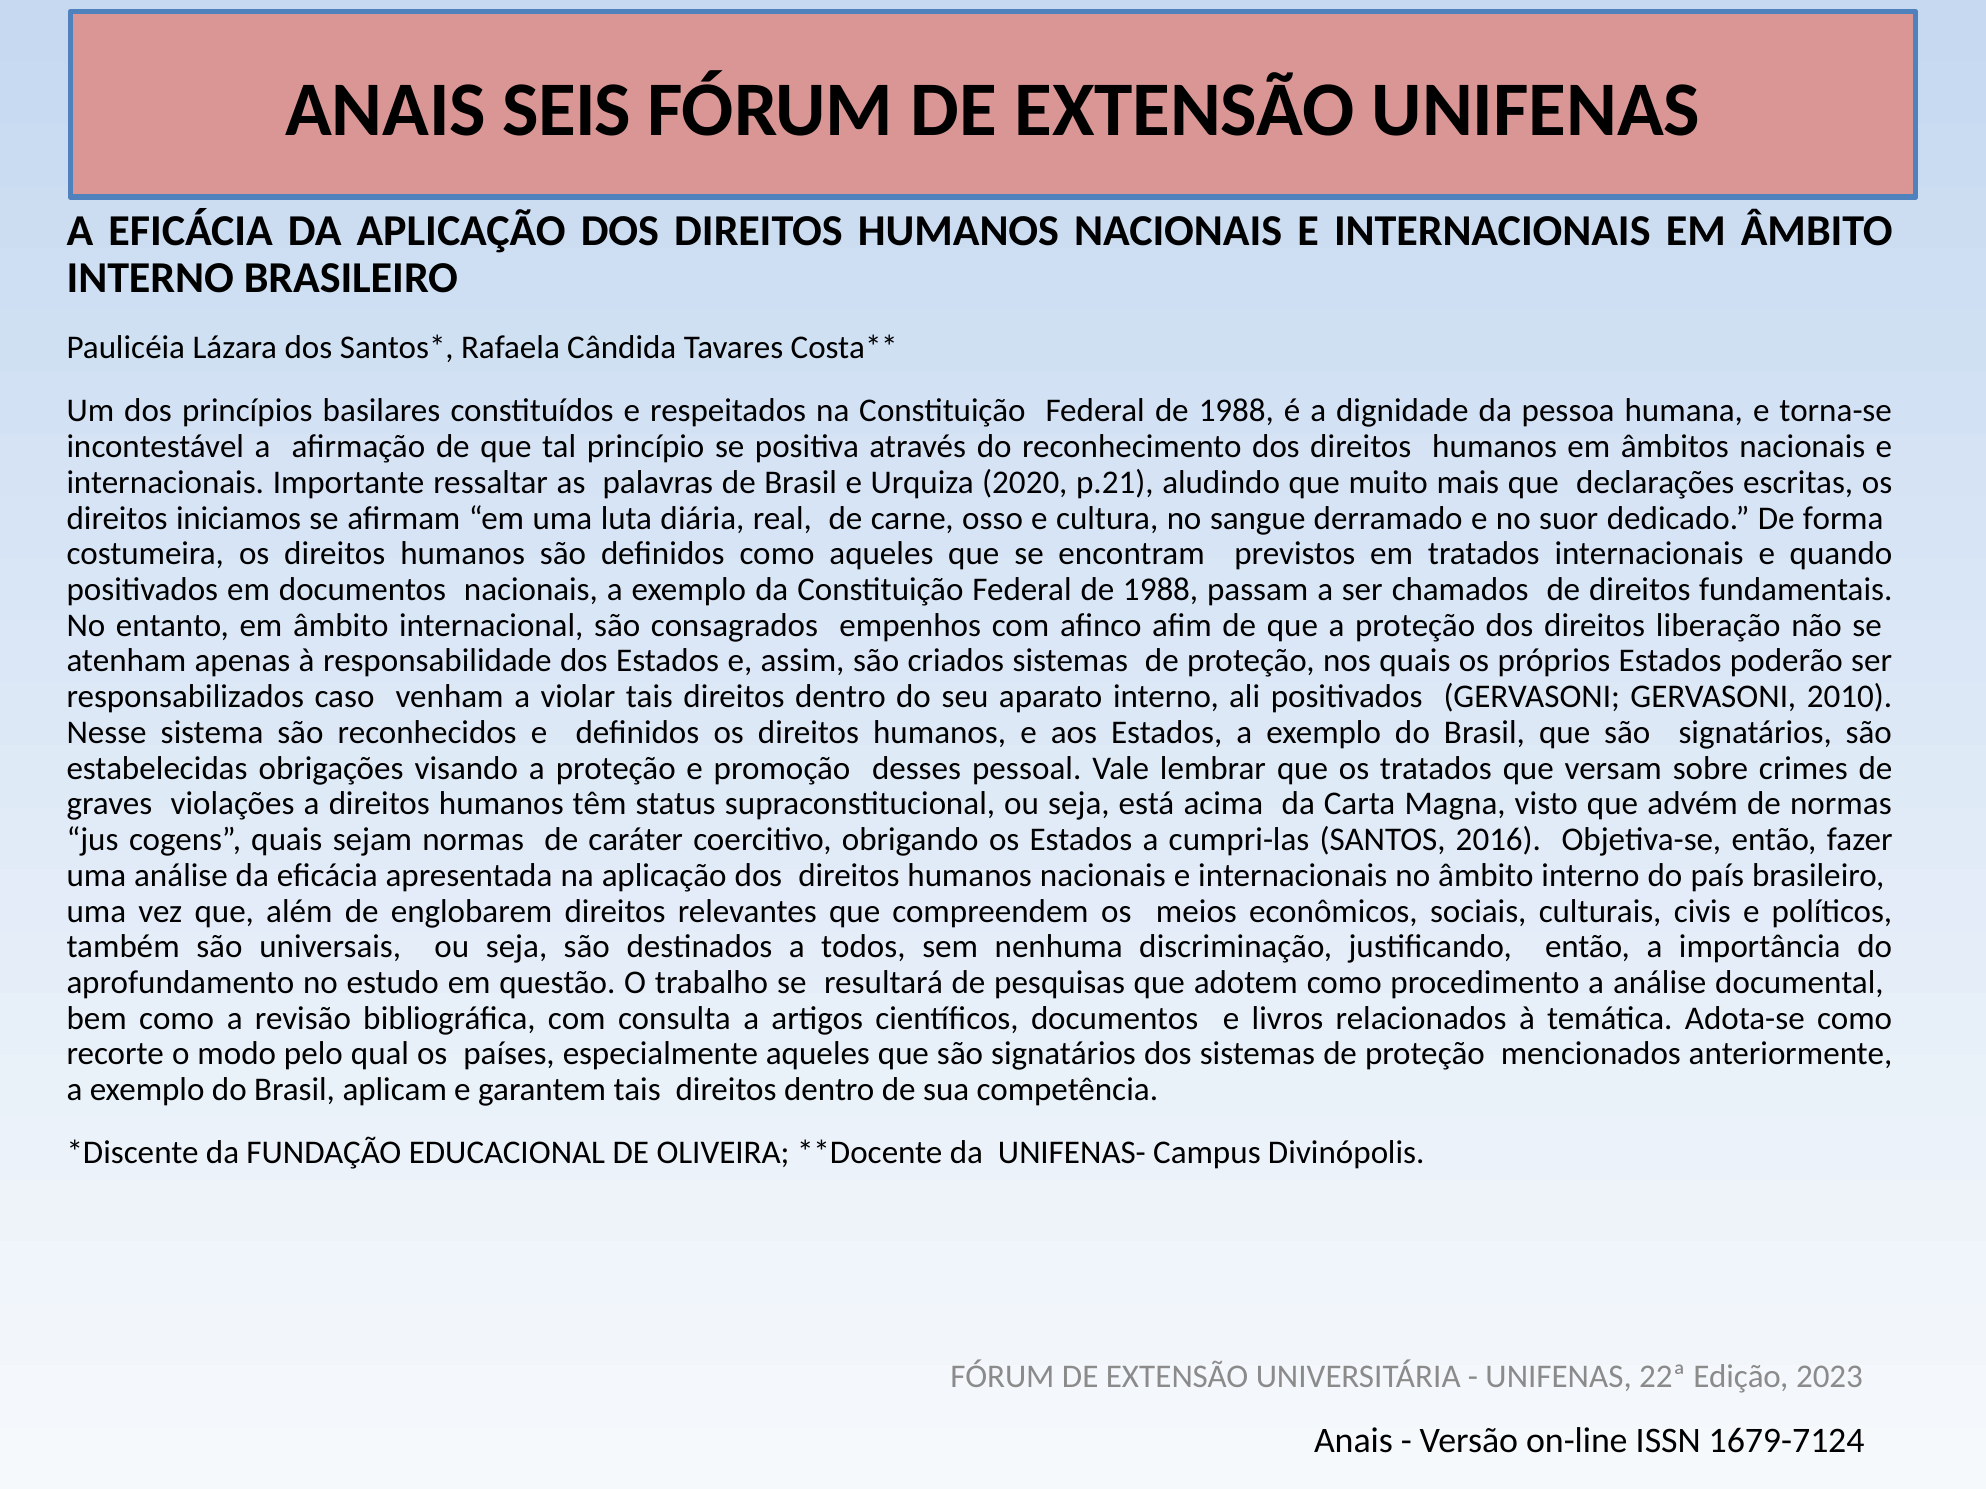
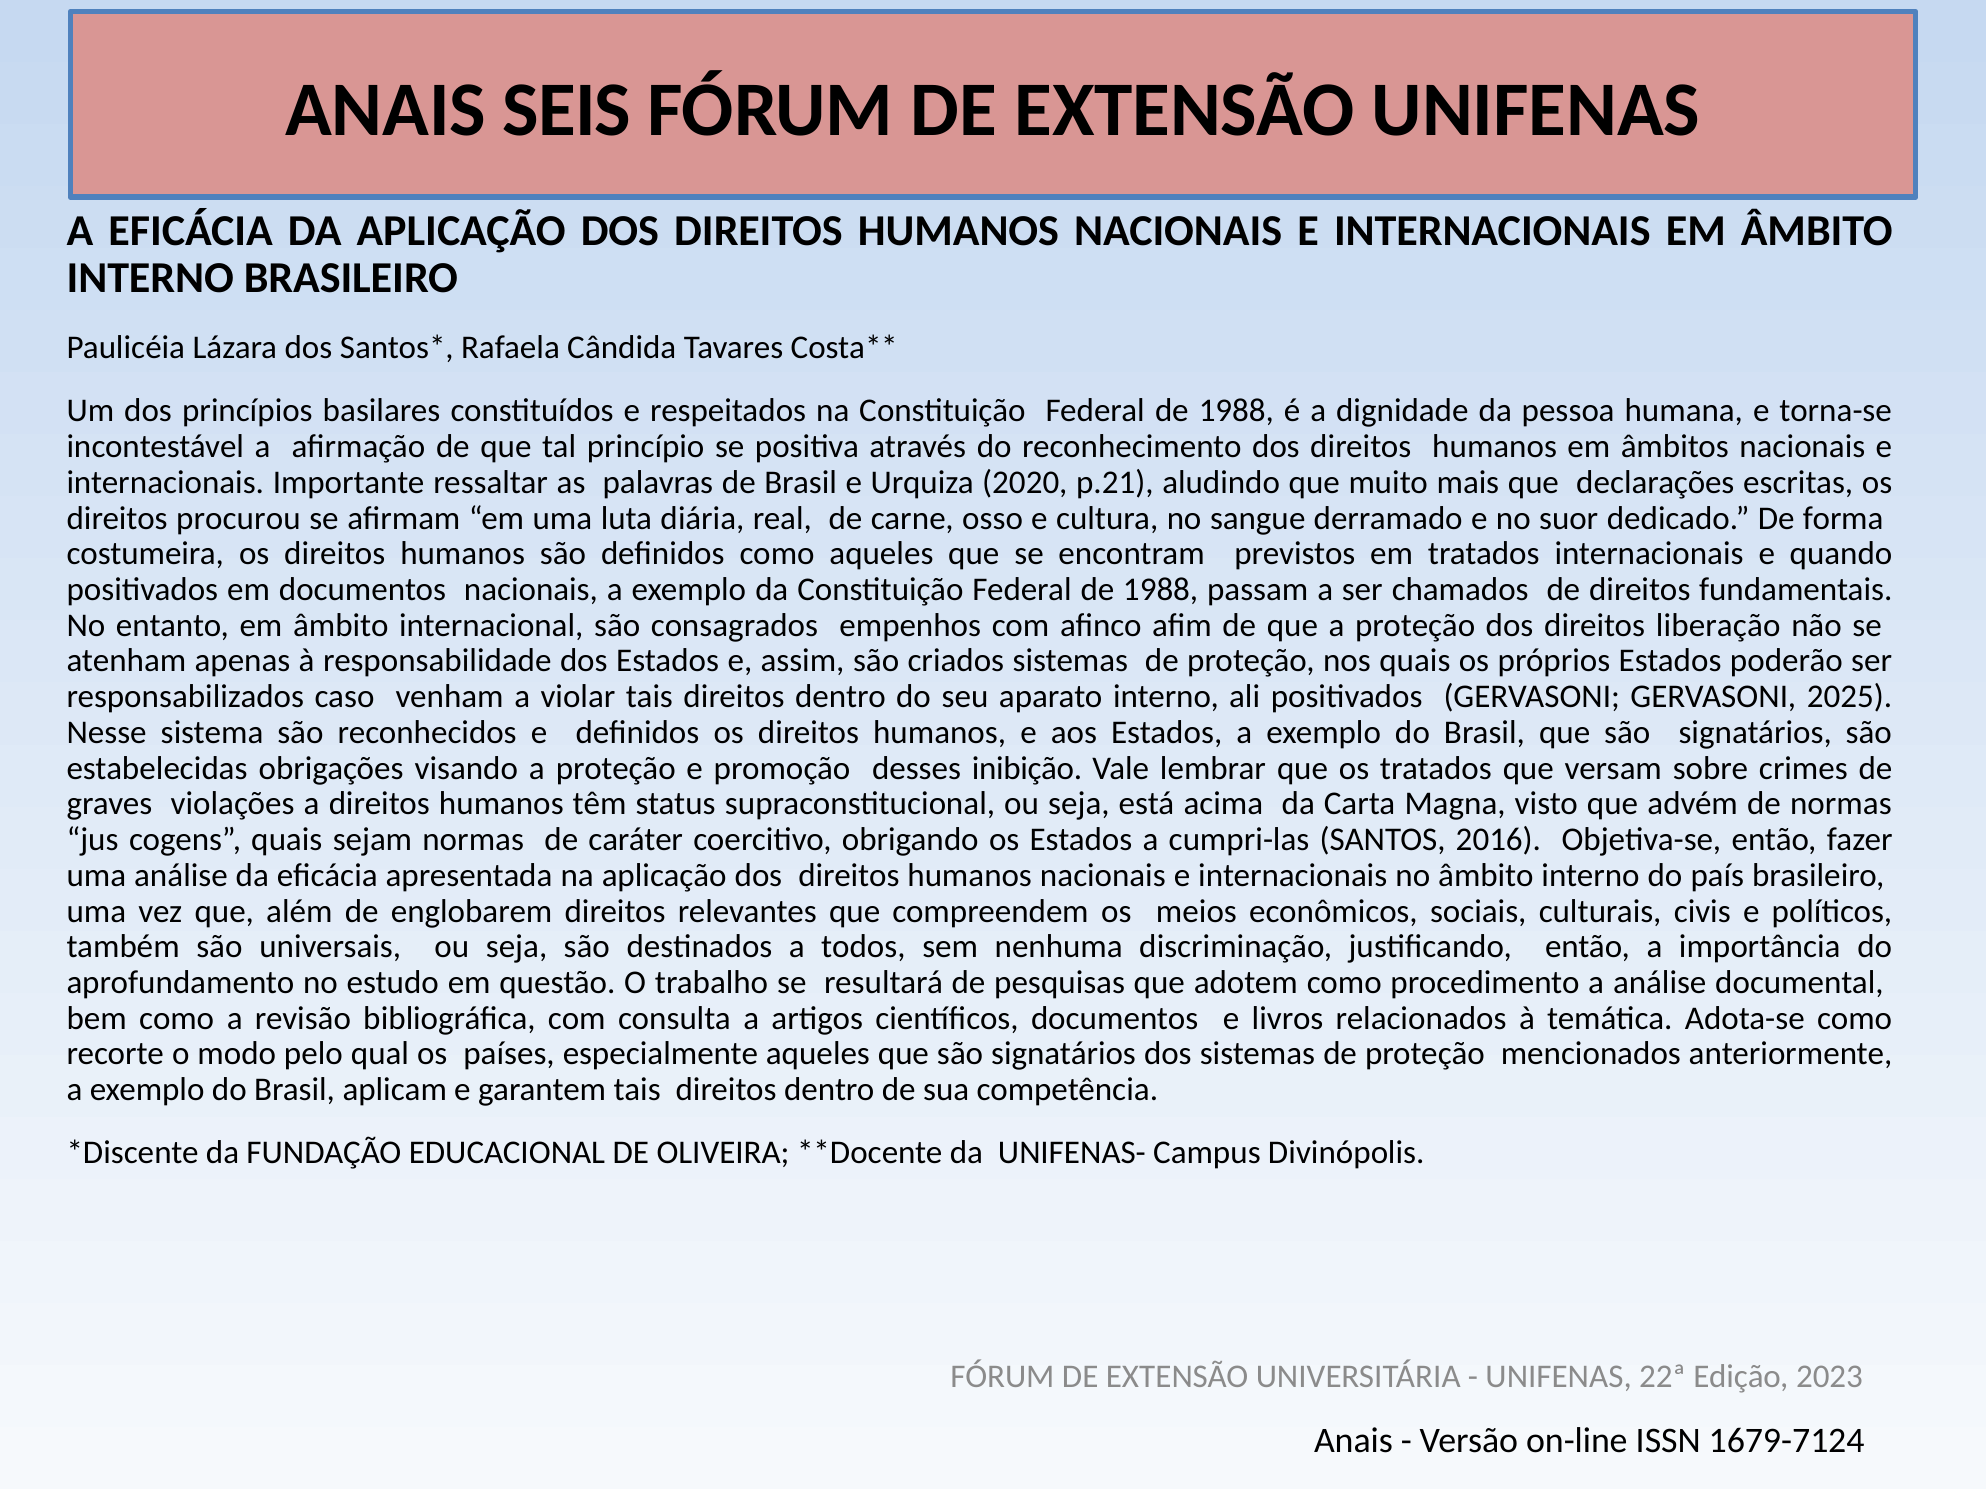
iniciamos: iniciamos -> procurou
2010: 2010 -> 2025
pessoal: pessoal -> inibição
